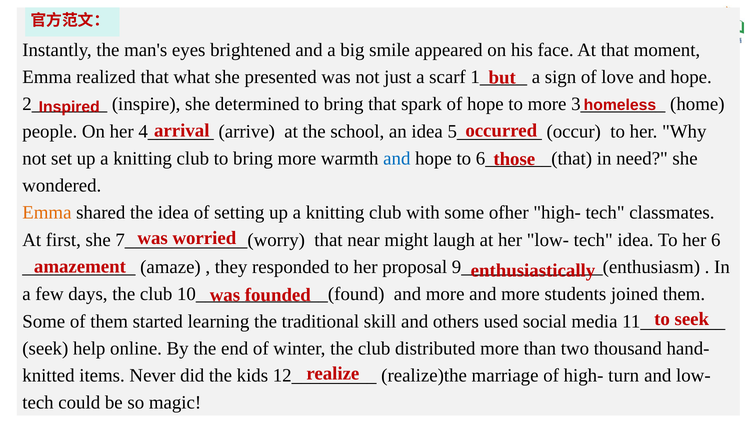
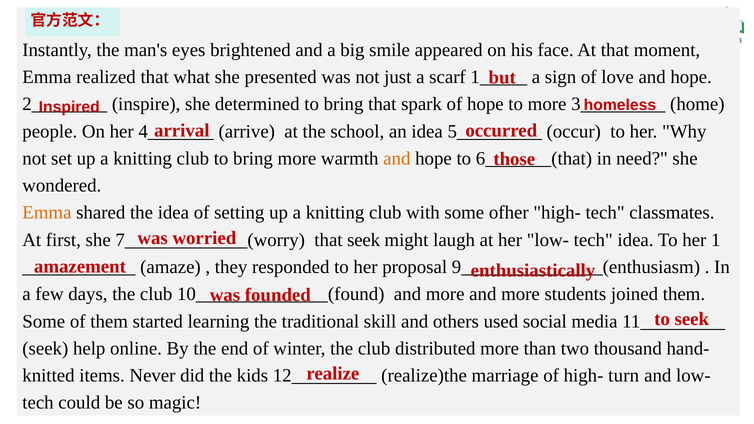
and at (397, 159) colour: blue -> orange
that near: near -> seek
6: 6 -> 1
